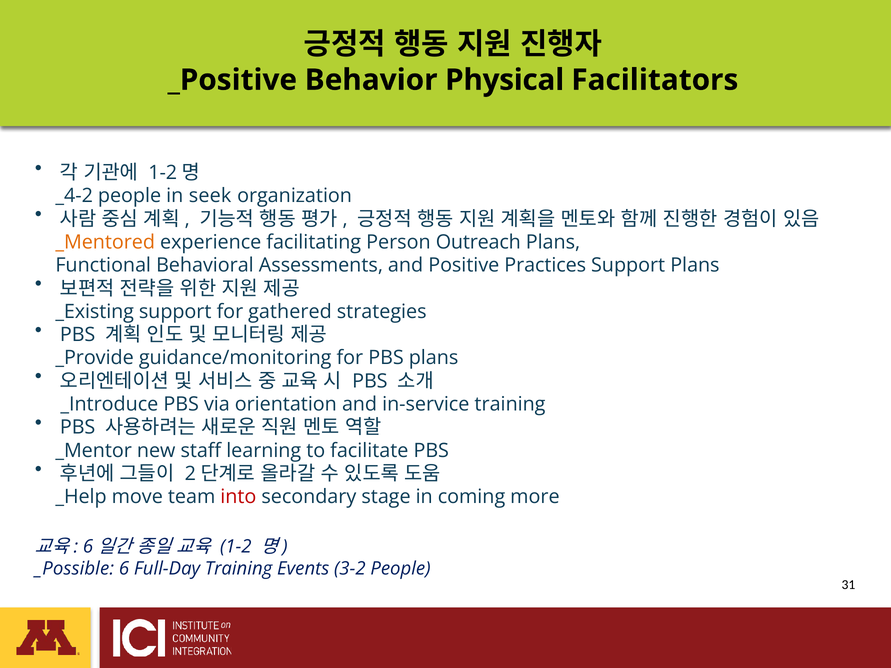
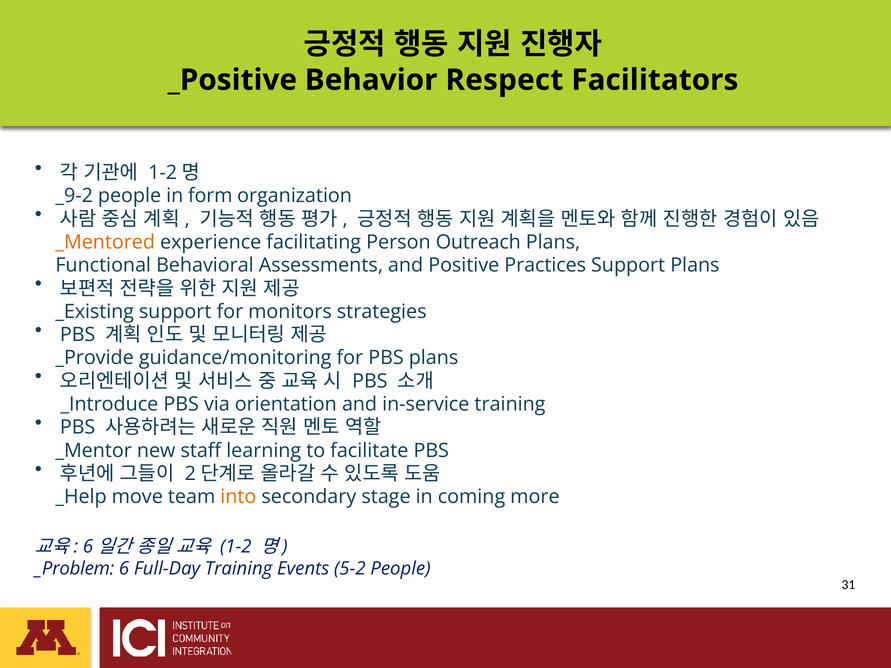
Physical: Physical -> Respect
_4-2: _4-2 -> _9-2
seek: seek -> form
gathered: gathered -> monitors
into colour: red -> orange
_Possible: _Possible -> _Problem
3-2: 3-2 -> 5-2
